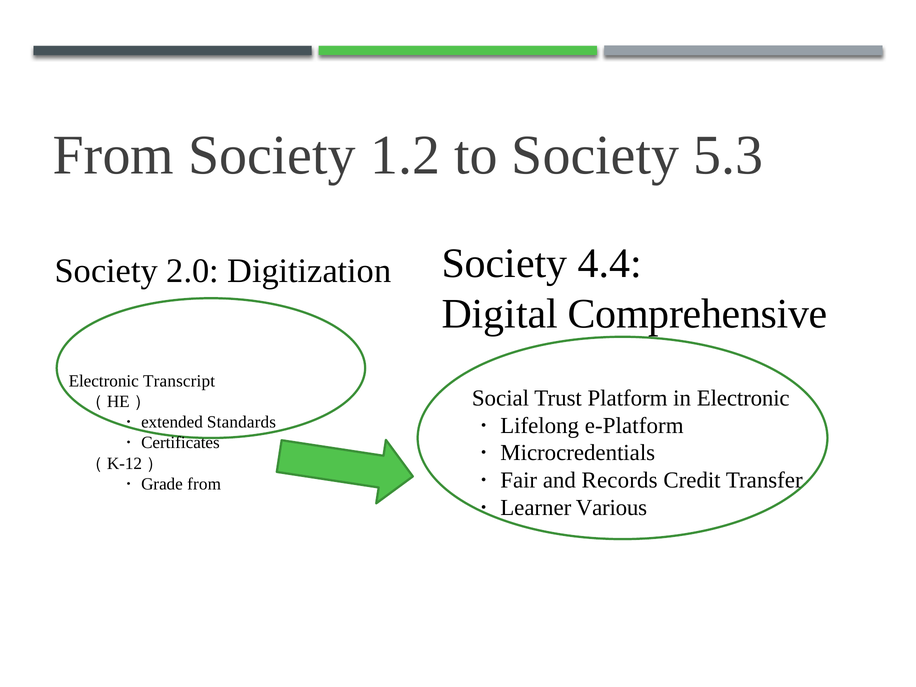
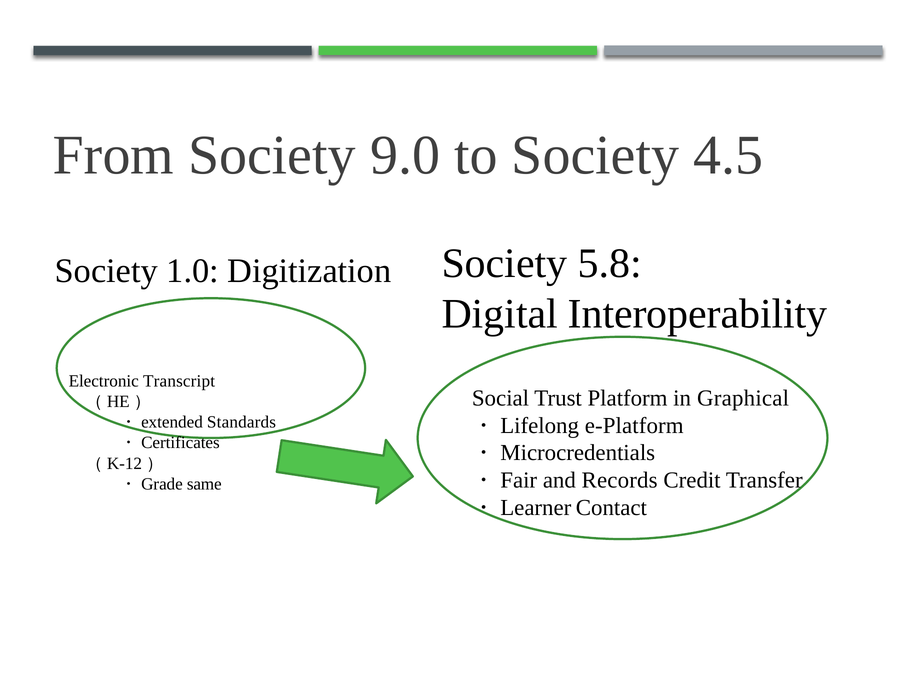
1.2: 1.2 -> 9.0
5.3: 5.3 -> 4.5
2.0: 2.0 -> 1.0
4.4: 4.4 -> 5.8
Comprehensive: Comprehensive -> Interoperability
in Electronic: Electronic -> Graphical
from at (204, 484): from -> same
Various: Various -> Contact
